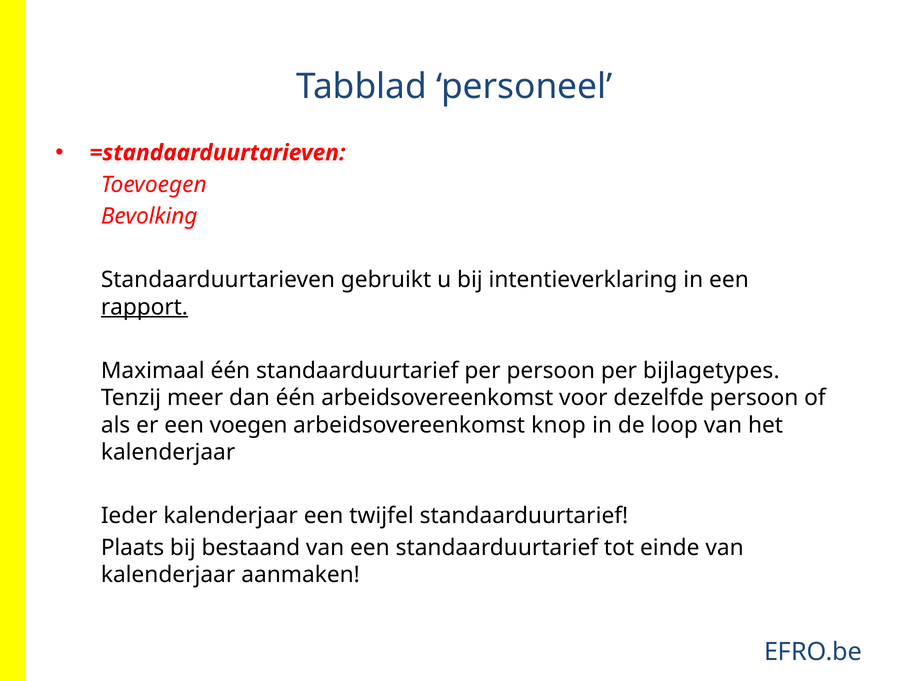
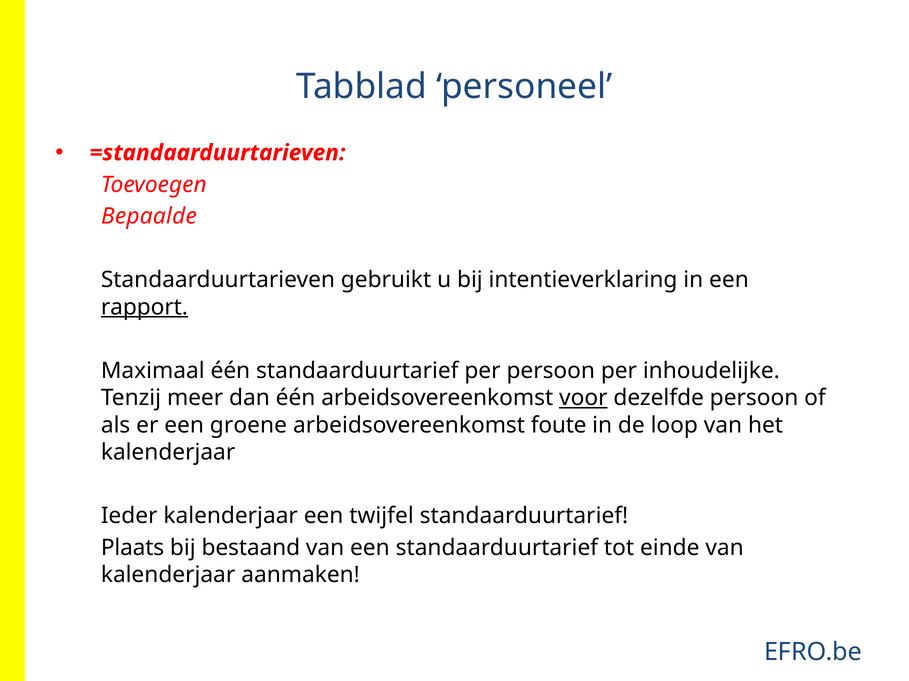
Bevolking: Bevolking -> Bepaalde
bijlagetypes: bijlagetypes -> inhoudelijke
voor underline: none -> present
voegen: voegen -> groene
knop: knop -> foute
